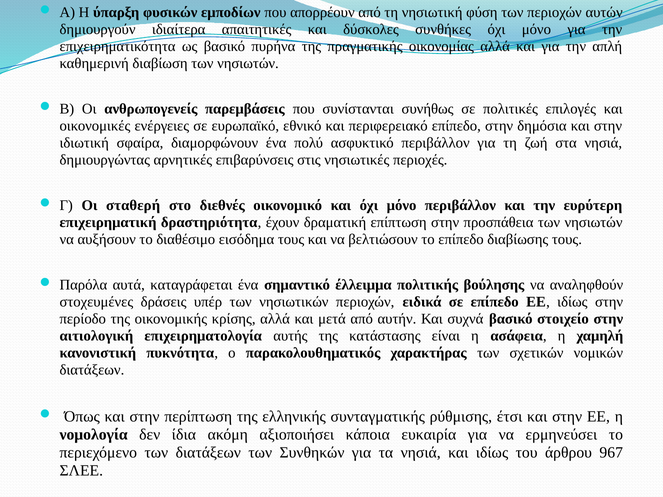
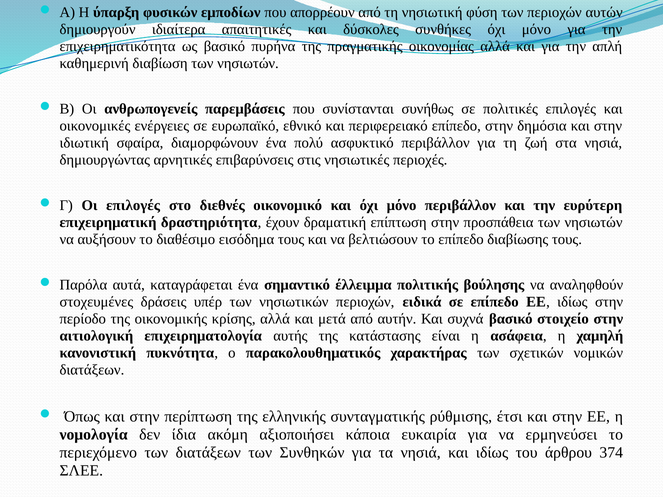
Οι σταθερή: σταθερή -> επιλογές
967: 967 -> 374
